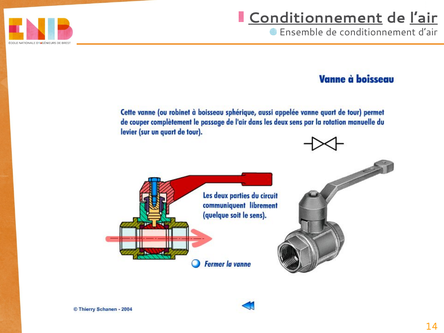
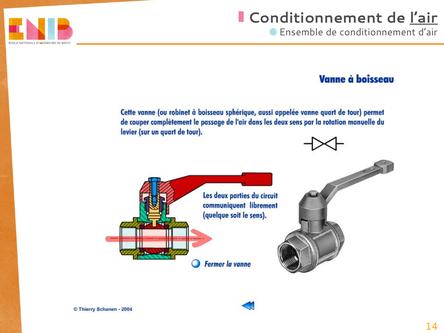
Conditionnement at (315, 18) underline: present -> none
